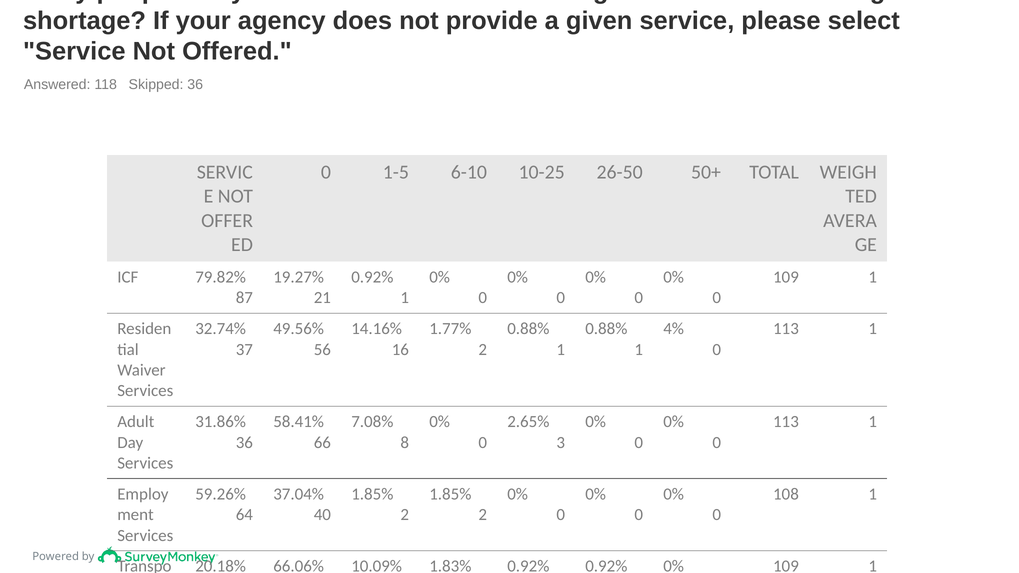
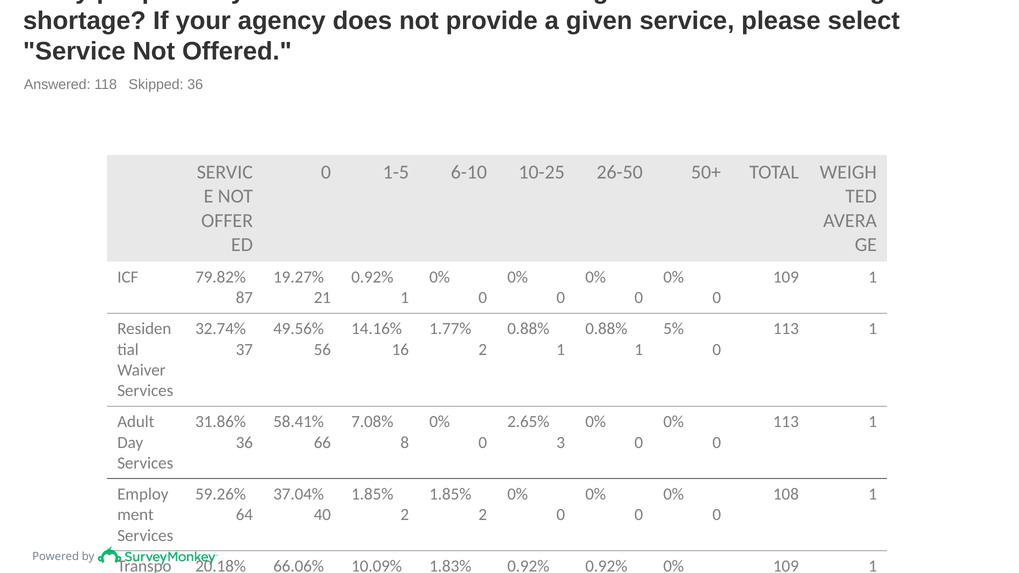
4%: 4% -> 5%
